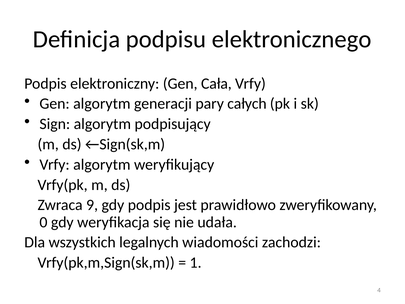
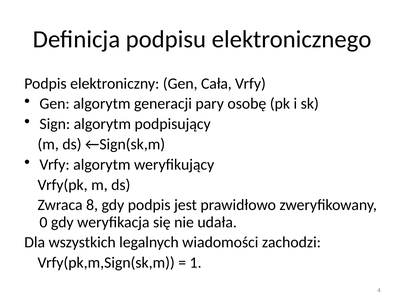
całych: całych -> osobę
9: 9 -> 8
